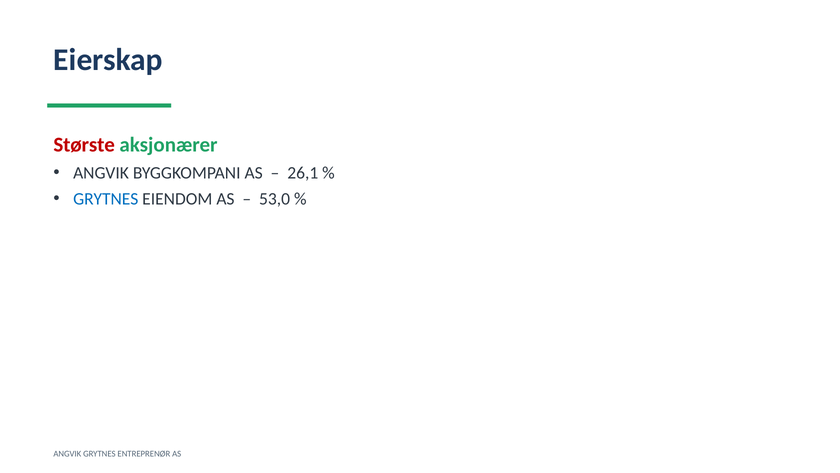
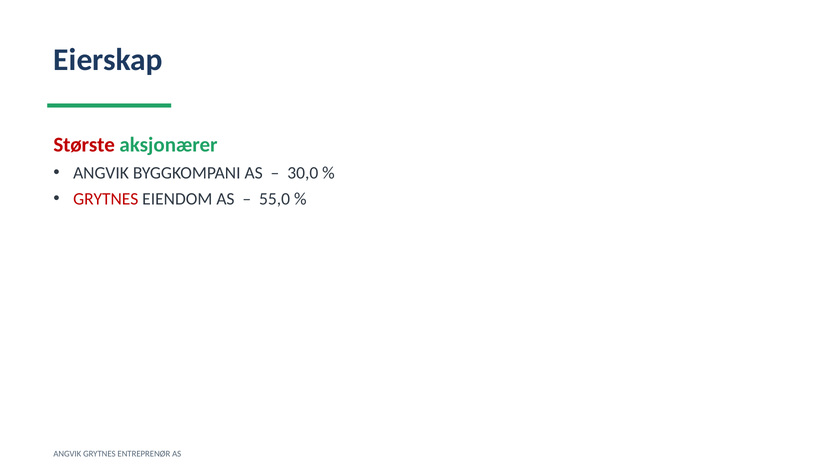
26,1: 26,1 -> 30,0
GRYTNES at (106, 199) colour: blue -> red
53,0: 53,0 -> 55,0
